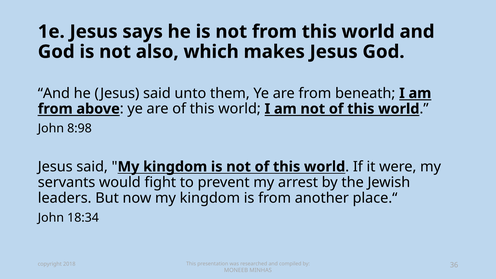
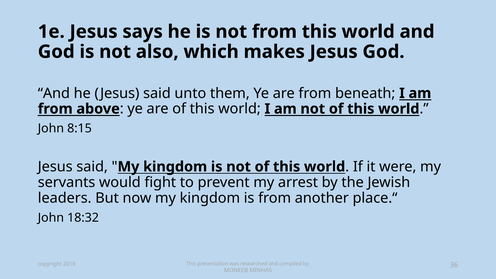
8:98: 8:98 -> 8:15
18:34: 18:34 -> 18:32
